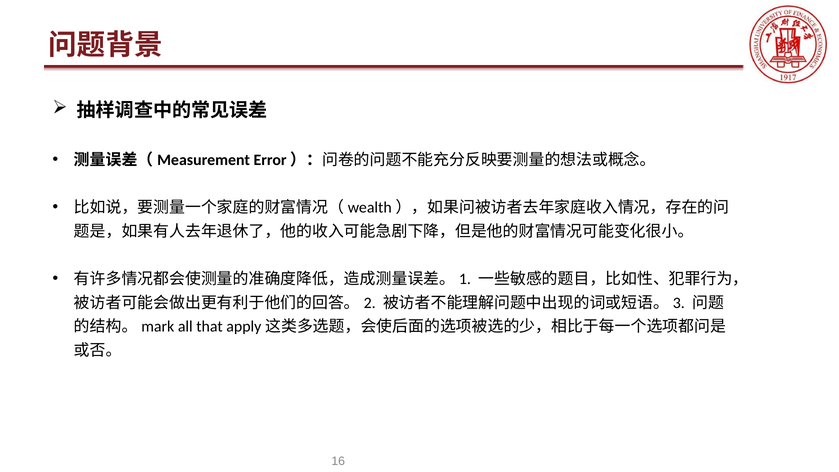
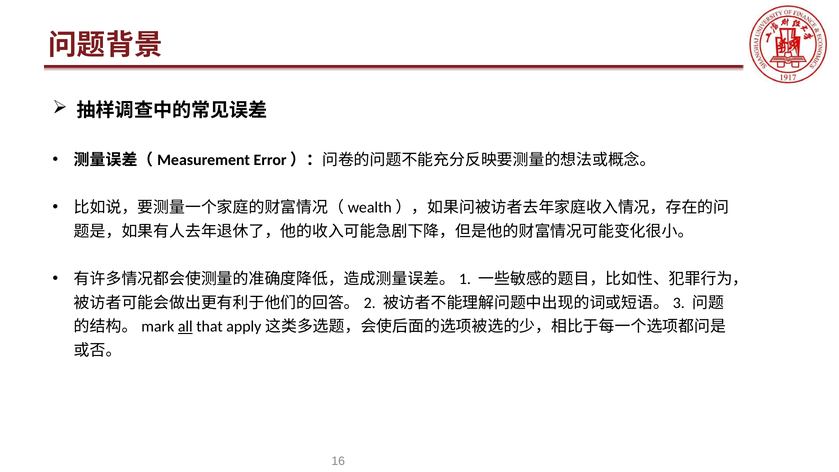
all underline: none -> present
